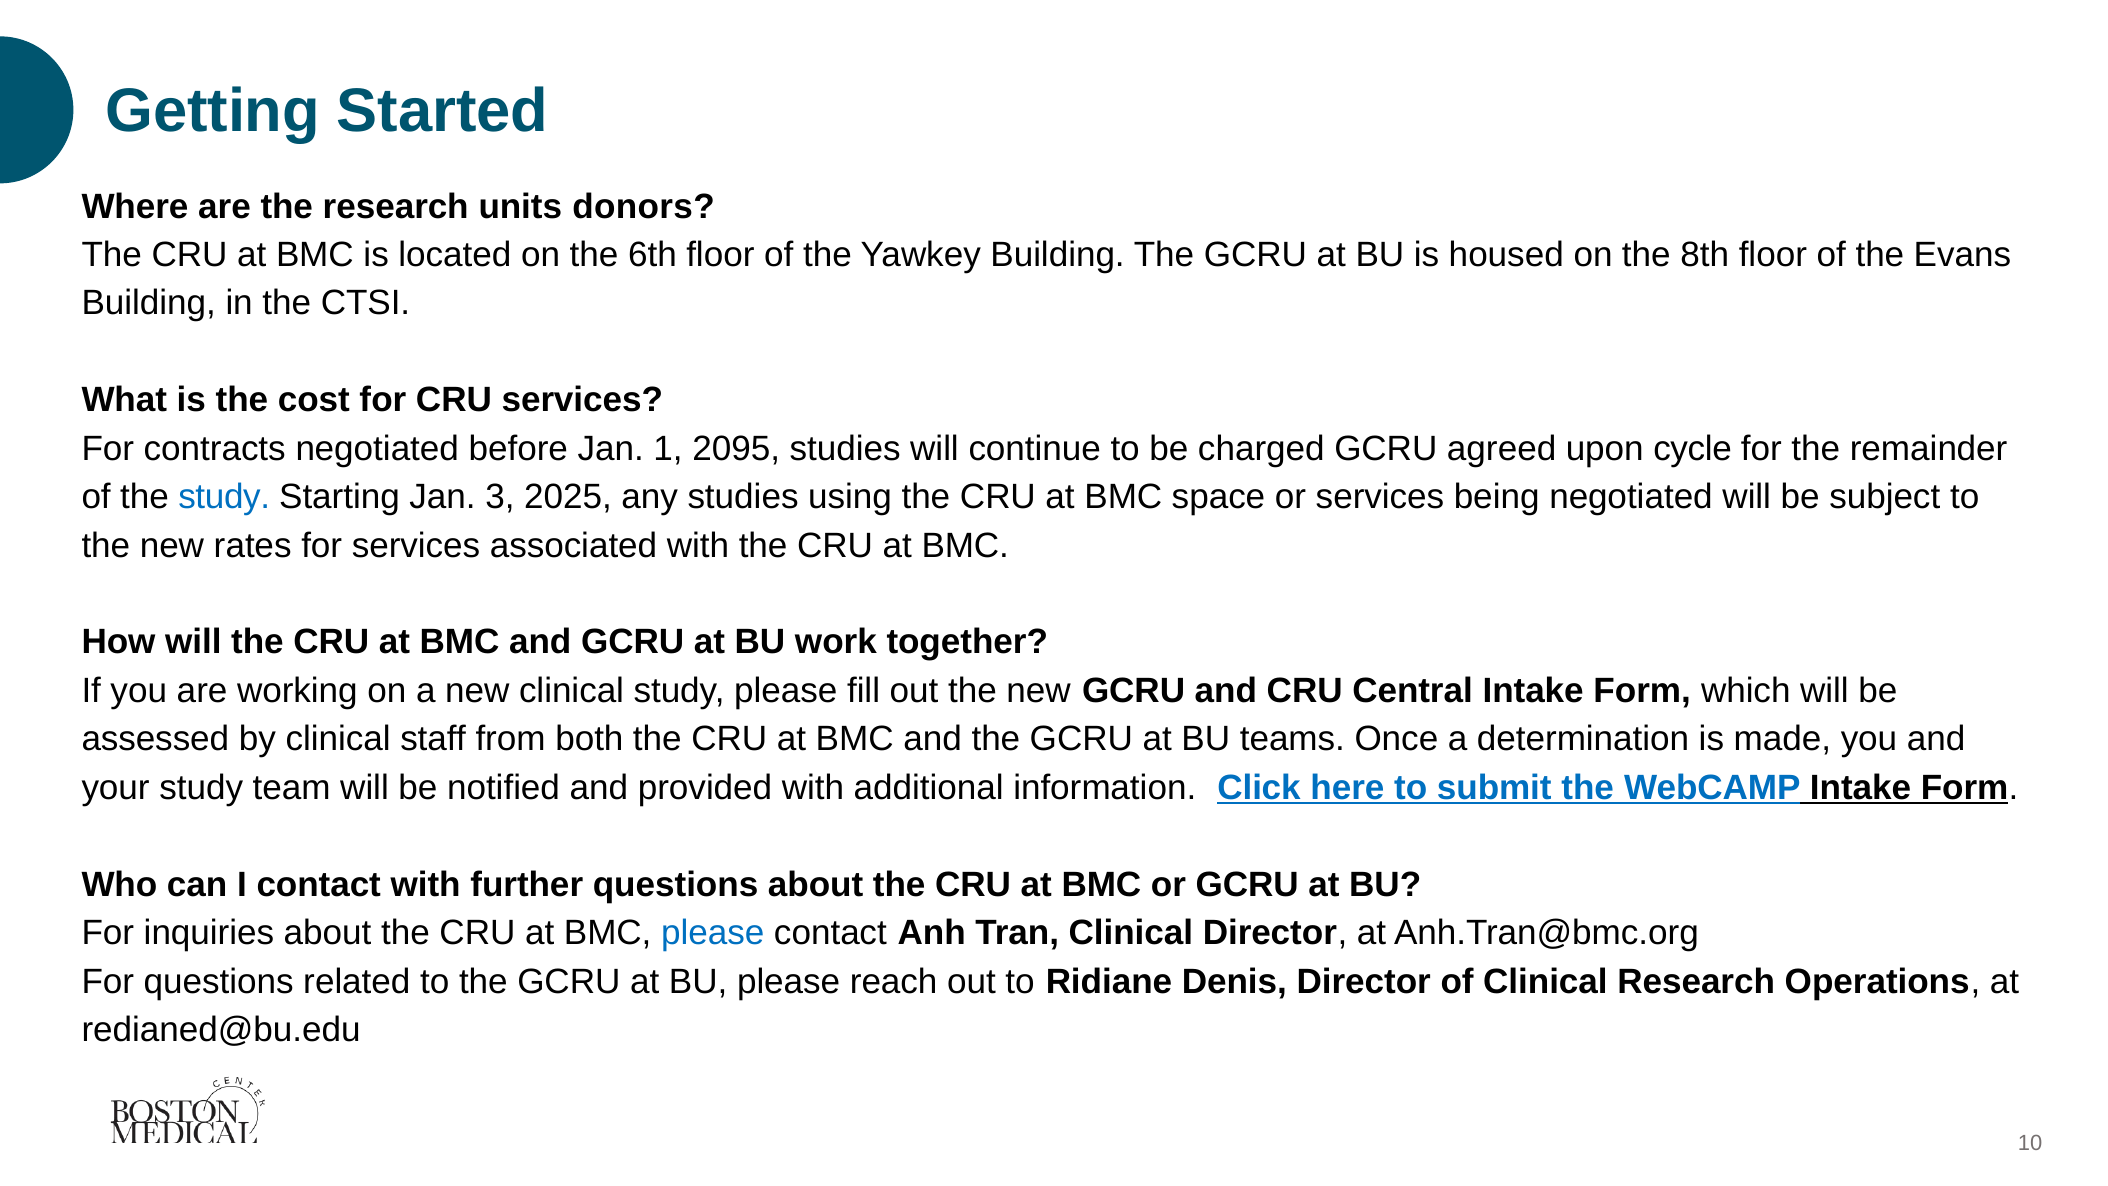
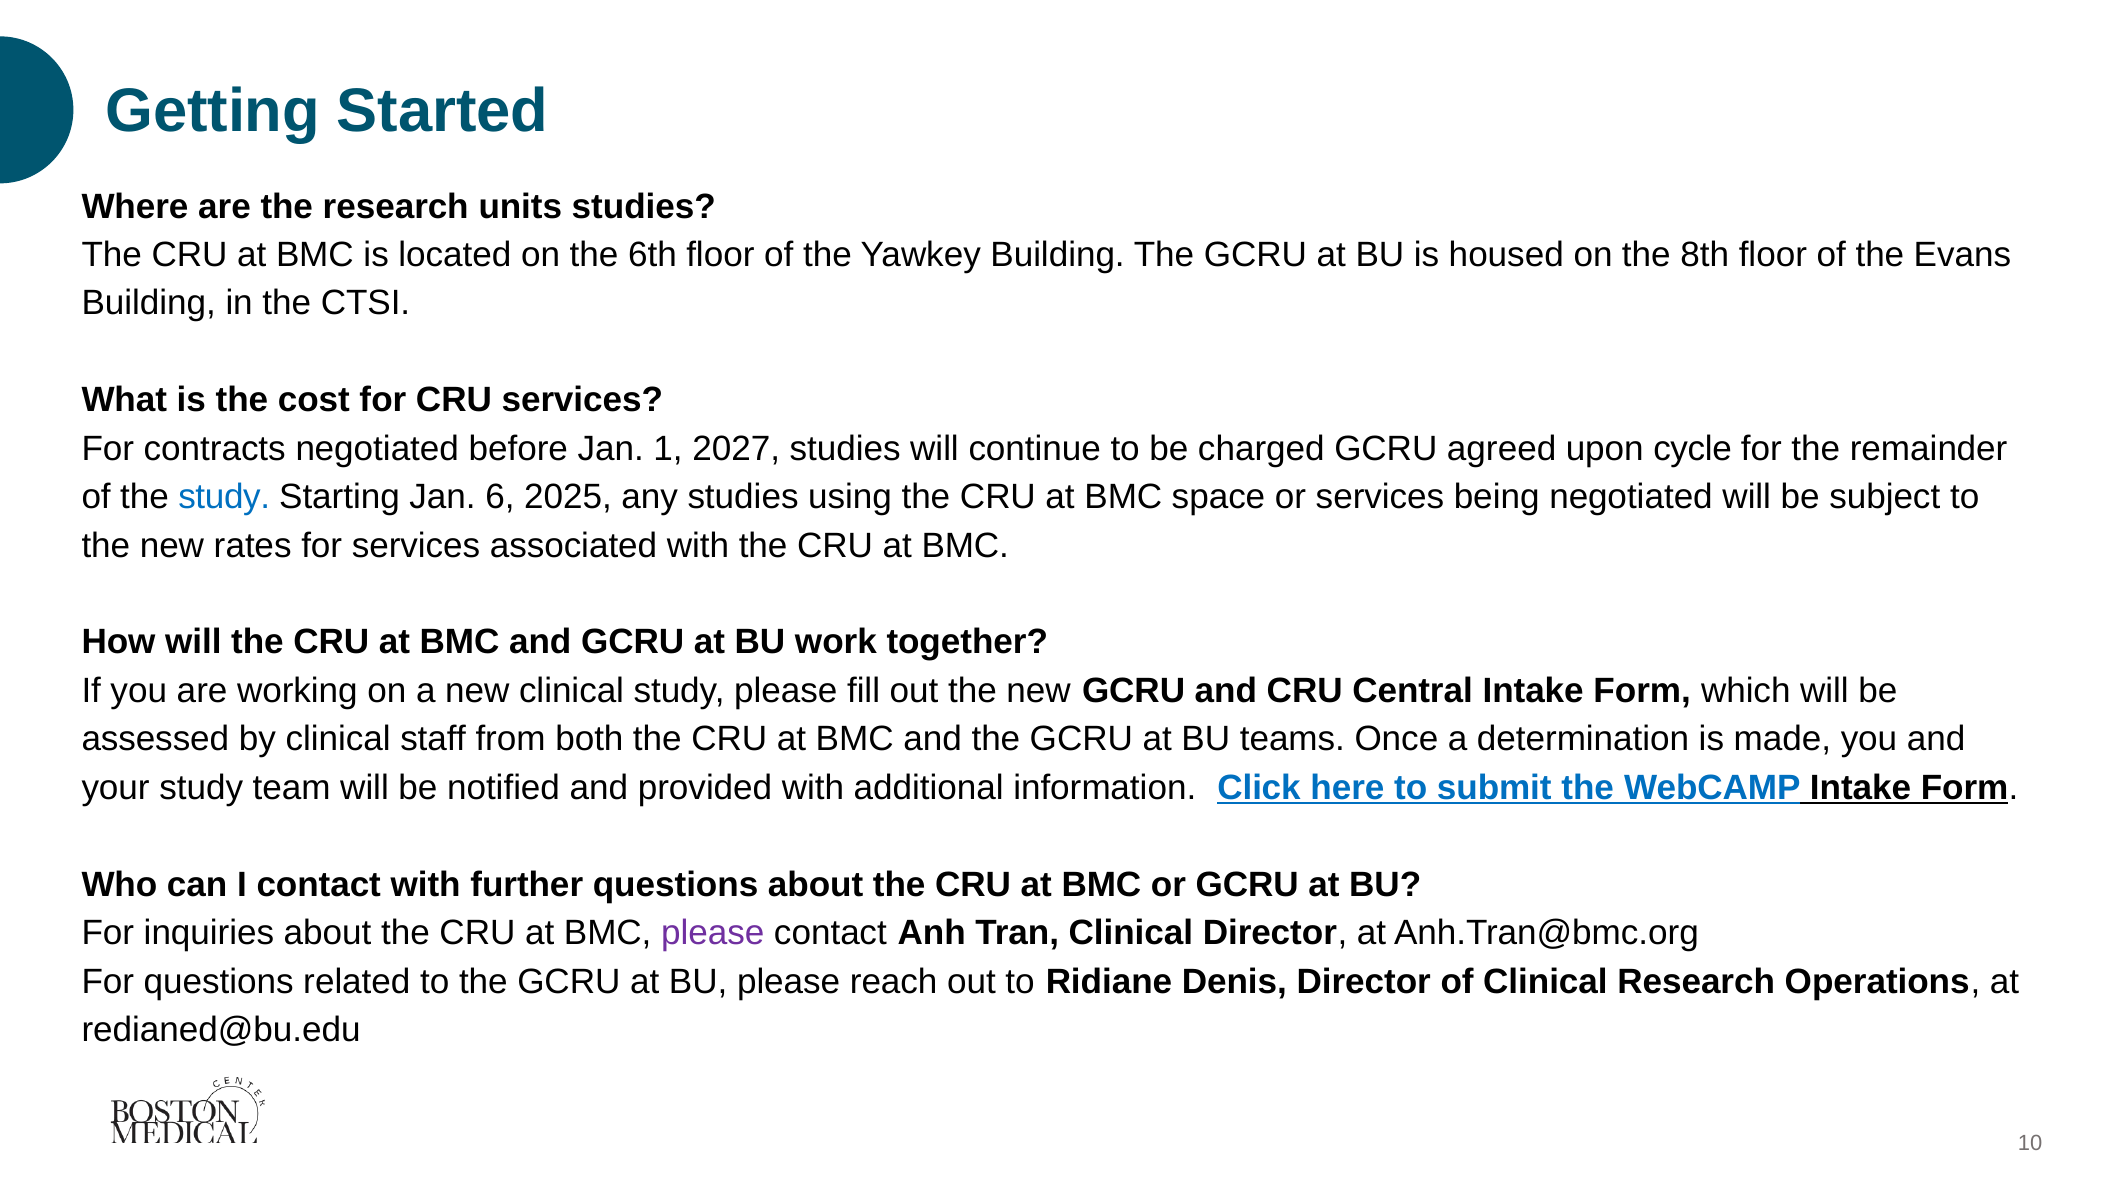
units donors: donors -> studies
2095: 2095 -> 2027
3: 3 -> 6
please at (713, 933) colour: blue -> purple
